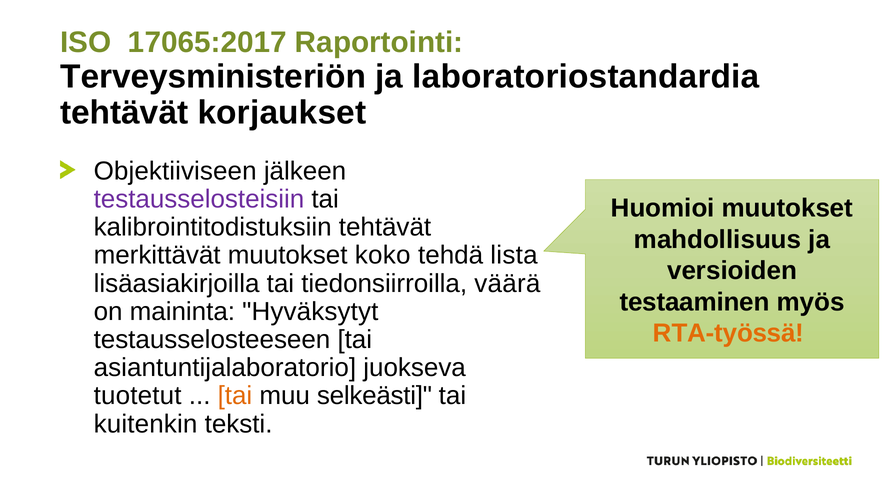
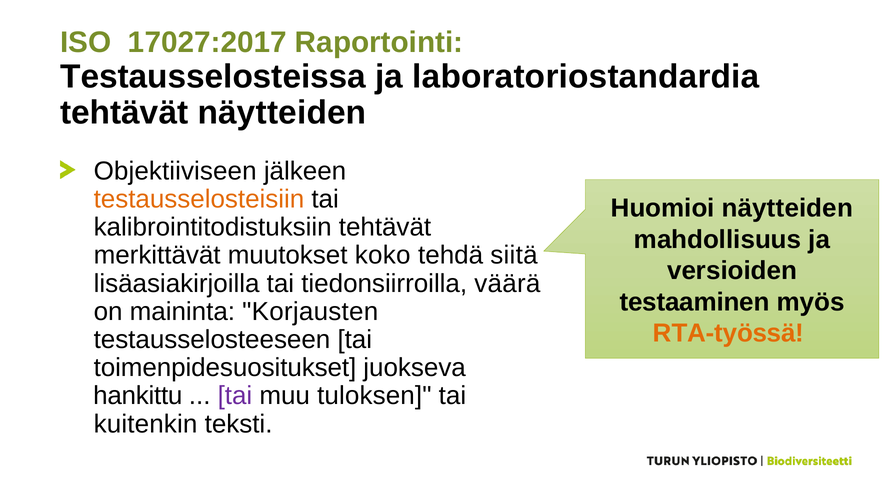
17065:2017: 17065:2017 -> 17027:2017
Terveysministeriön: Terveysministeriön -> Testausselosteissa
tehtävät korjaukset: korjaukset -> näytteiden
testausselosteisiin colour: purple -> orange
Huomioi muutokset: muutokset -> näytteiden
lista: lista -> siitä
Hyväksytyt: Hyväksytyt -> Korjausten
asiantuntijalaboratorio: asiantuntijalaboratorio -> toimenpidesuositukset
tuotetut: tuotetut -> hankittu
tai at (235, 396) colour: orange -> purple
selkeästi: selkeästi -> tuloksen
